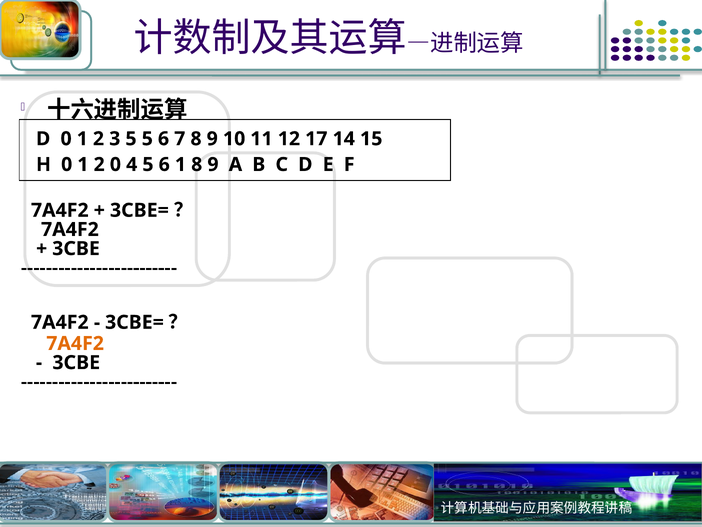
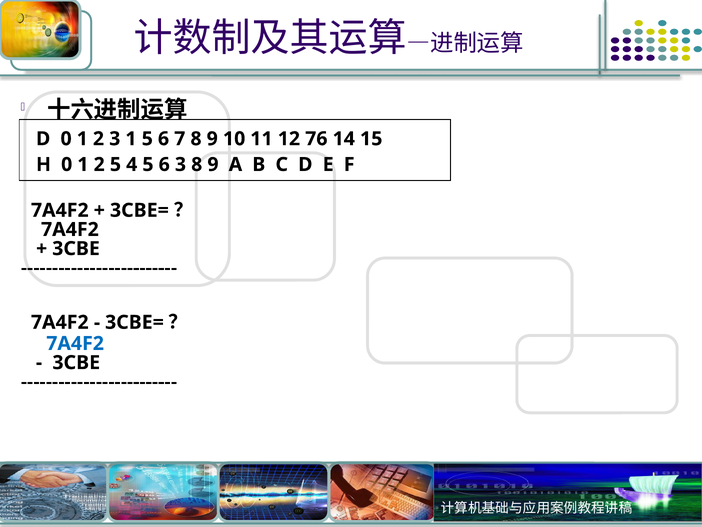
3 5: 5 -> 1
17: 17 -> 76
2 0: 0 -> 5
6 1: 1 -> 3
7A4F2 at (75, 343) colour: orange -> blue
